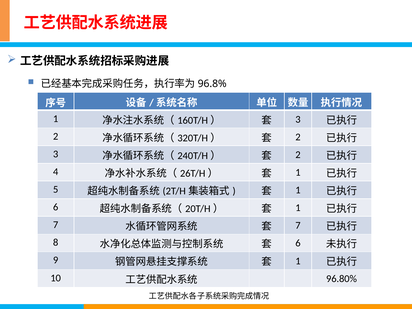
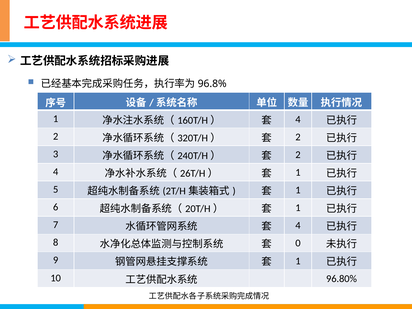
3 at (298, 119): 3 -> 4
7 at (298, 226): 7 -> 4
6 at (298, 243): 6 -> 0
